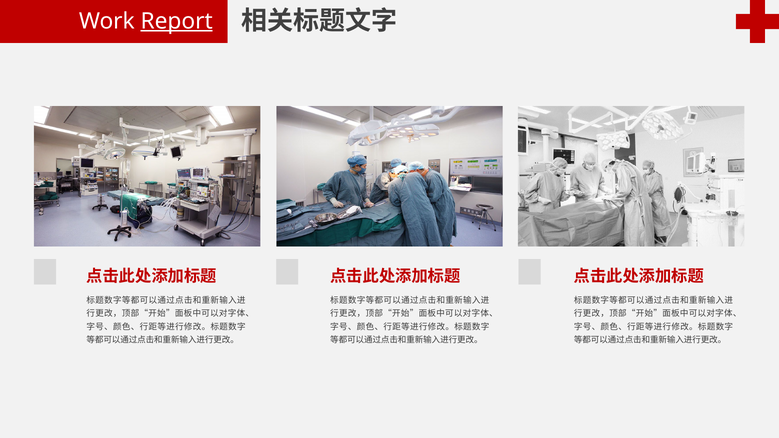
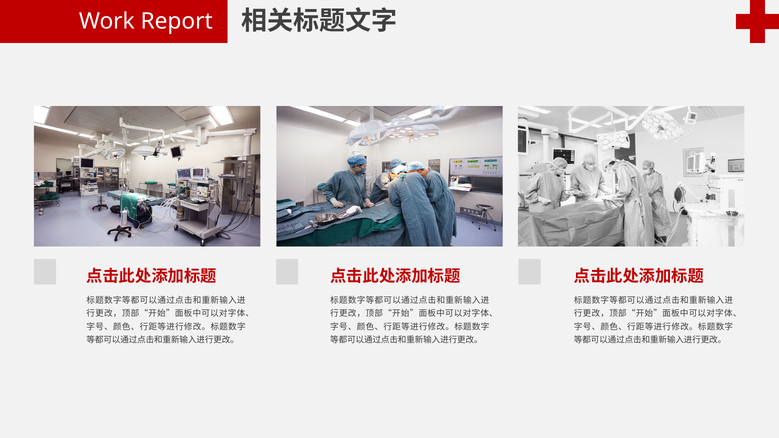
Report underline: present -> none
